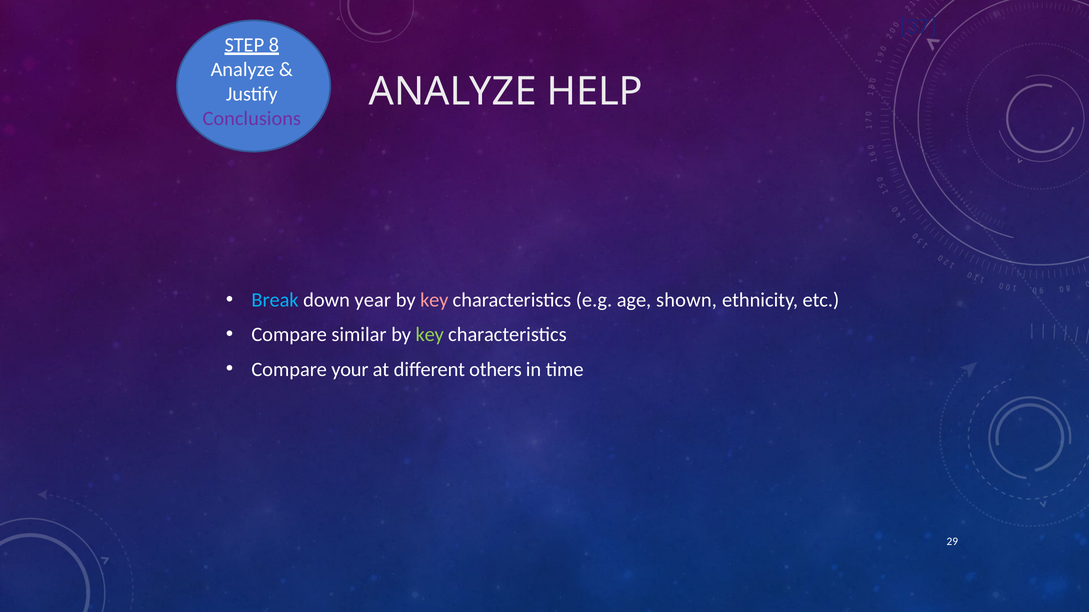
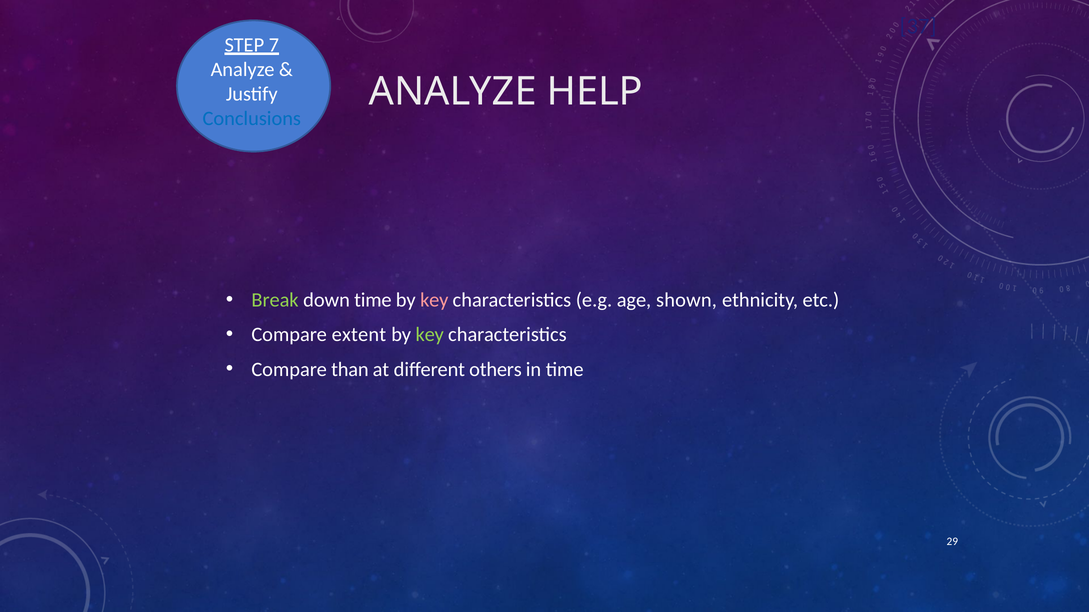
8: 8 -> 7
Conclusions colour: purple -> blue
Break colour: light blue -> light green
down year: year -> time
similar: similar -> extent
your: your -> than
